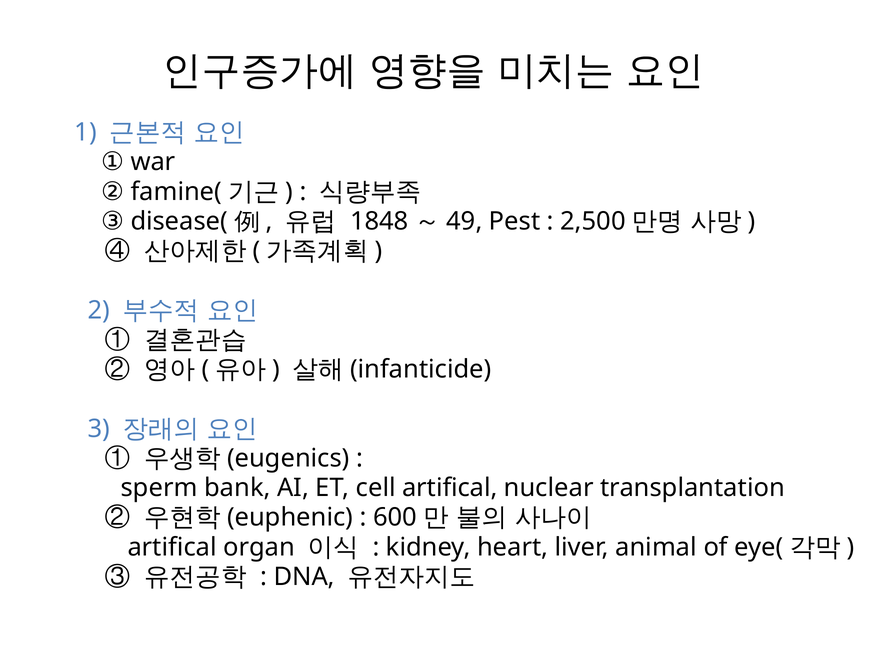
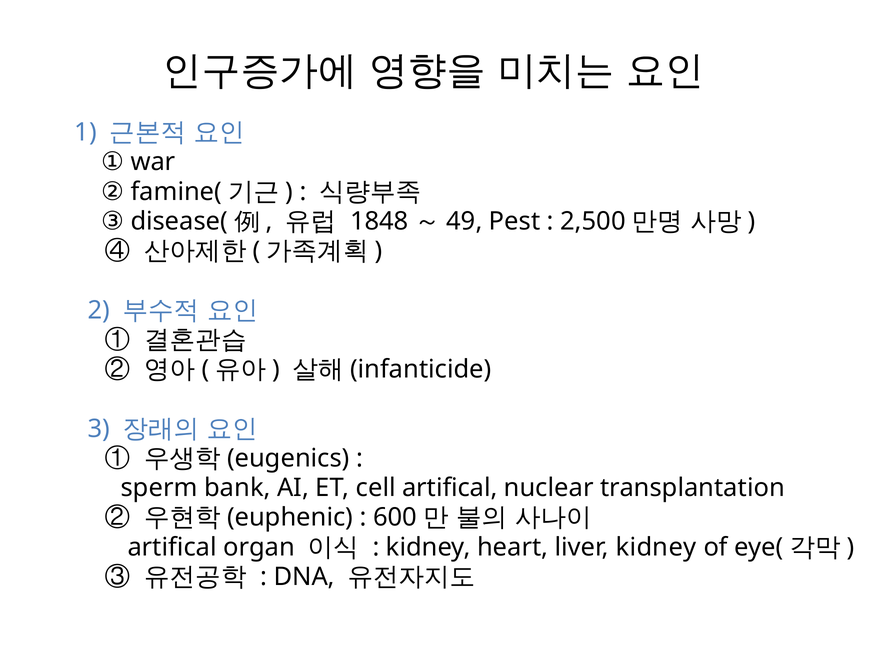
liver animal: animal -> kidney
